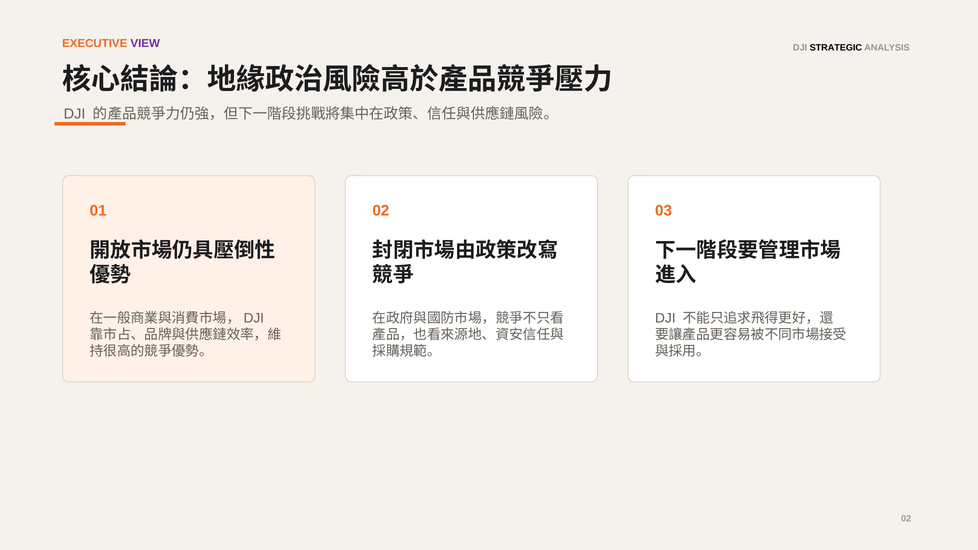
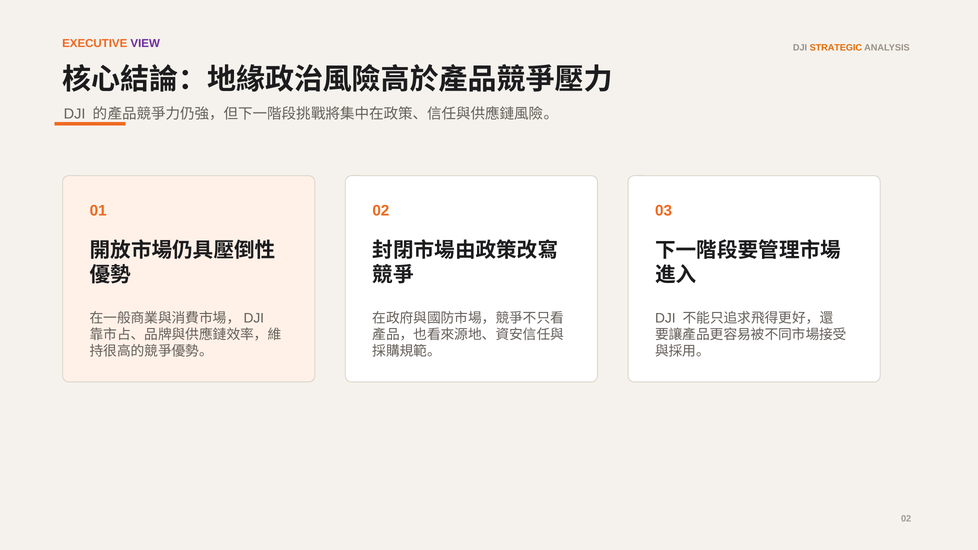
STRATEGIC colour: black -> orange
